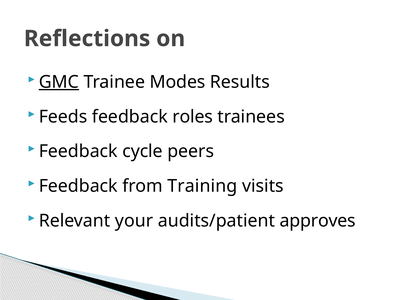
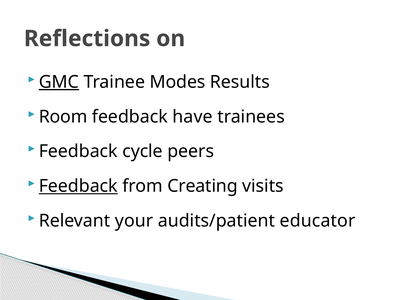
Feeds: Feeds -> Room
roles: roles -> have
Feedback at (78, 186) underline: none -> present
Training: Training -> Creating
approves: approves -> educator
